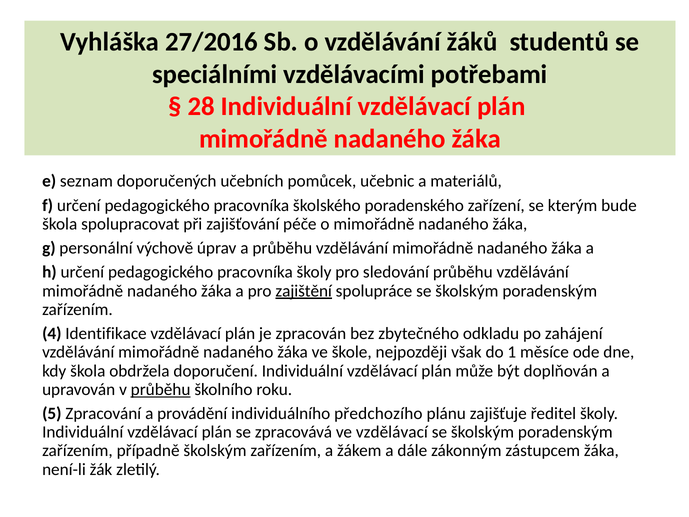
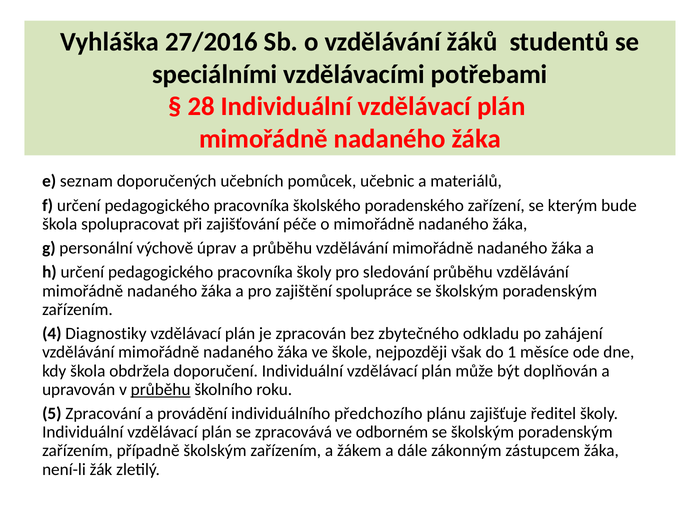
zajištění underline: present -> none
Identifikace: Identifikace -> Diagnostiky
ve vzdělávací: vzdělávací -> odborném
